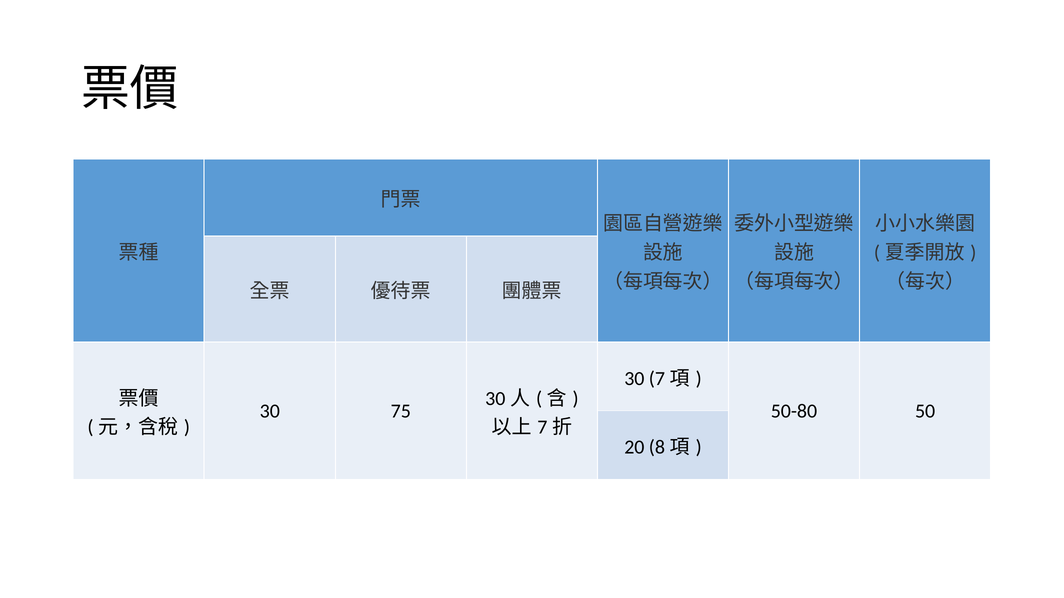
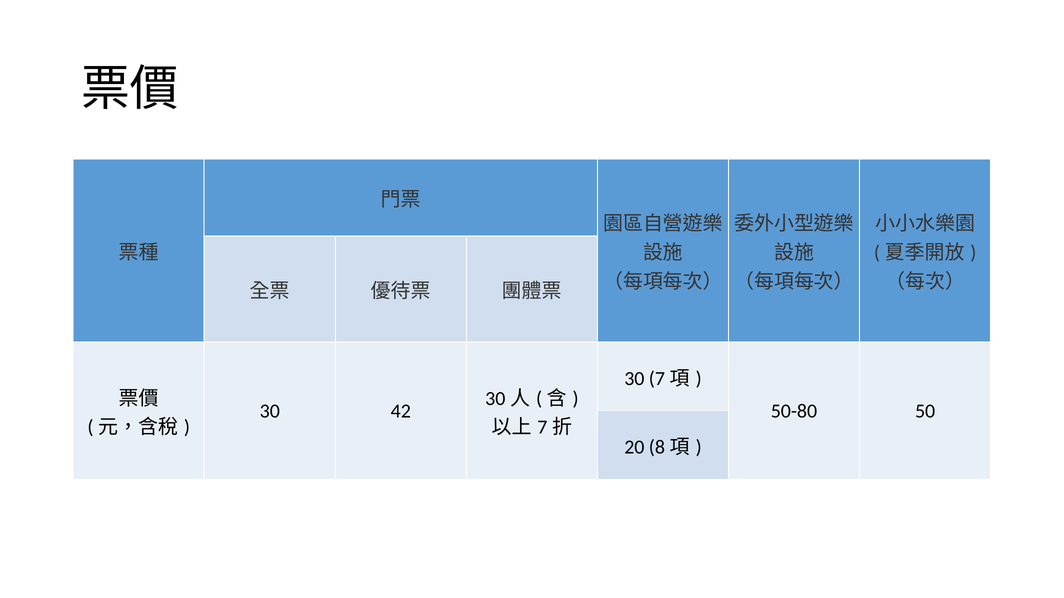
75: 75 -> 42
